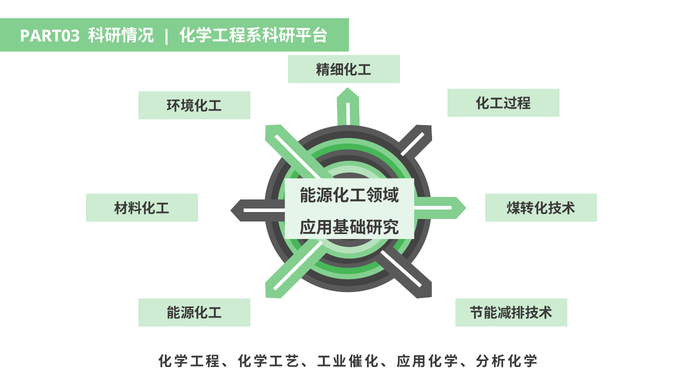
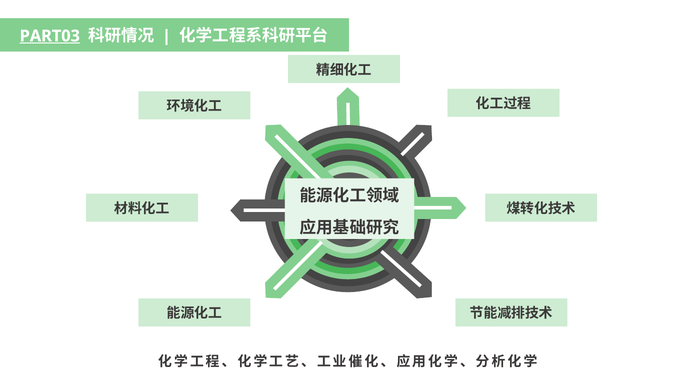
PART03 underline: none -> present
